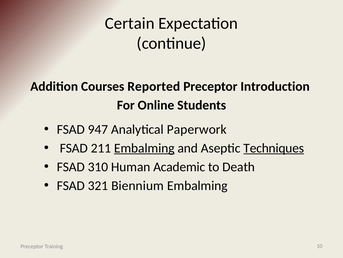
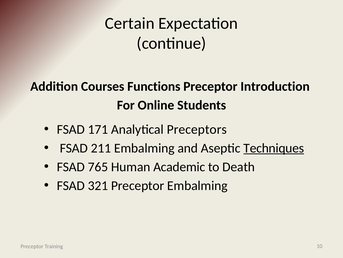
Reported: Reported -> Functions
947: 947 -> 171
Paperwork: Paperwork -> Preceptors
Embalming at (144, 148) underline: present -> none
310: 310 -> 765
321 Biennium: Biennium -> Preceptor
